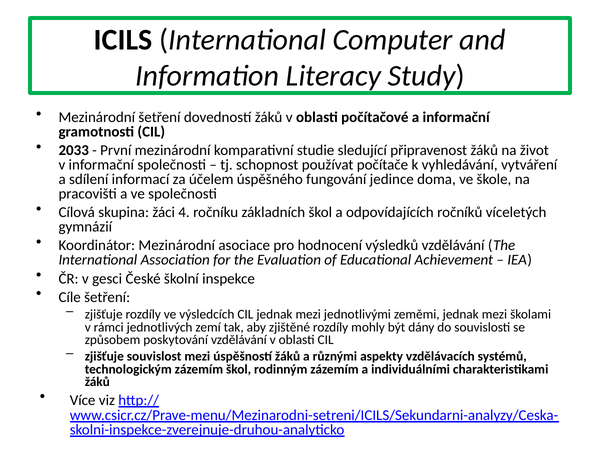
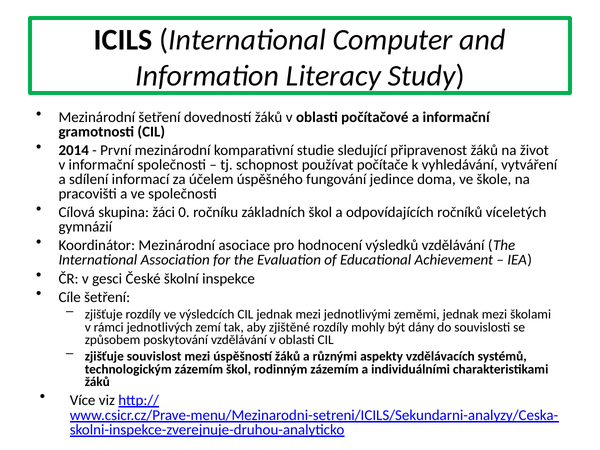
2033: 2033 -> 2014
4: 4 -> 0
